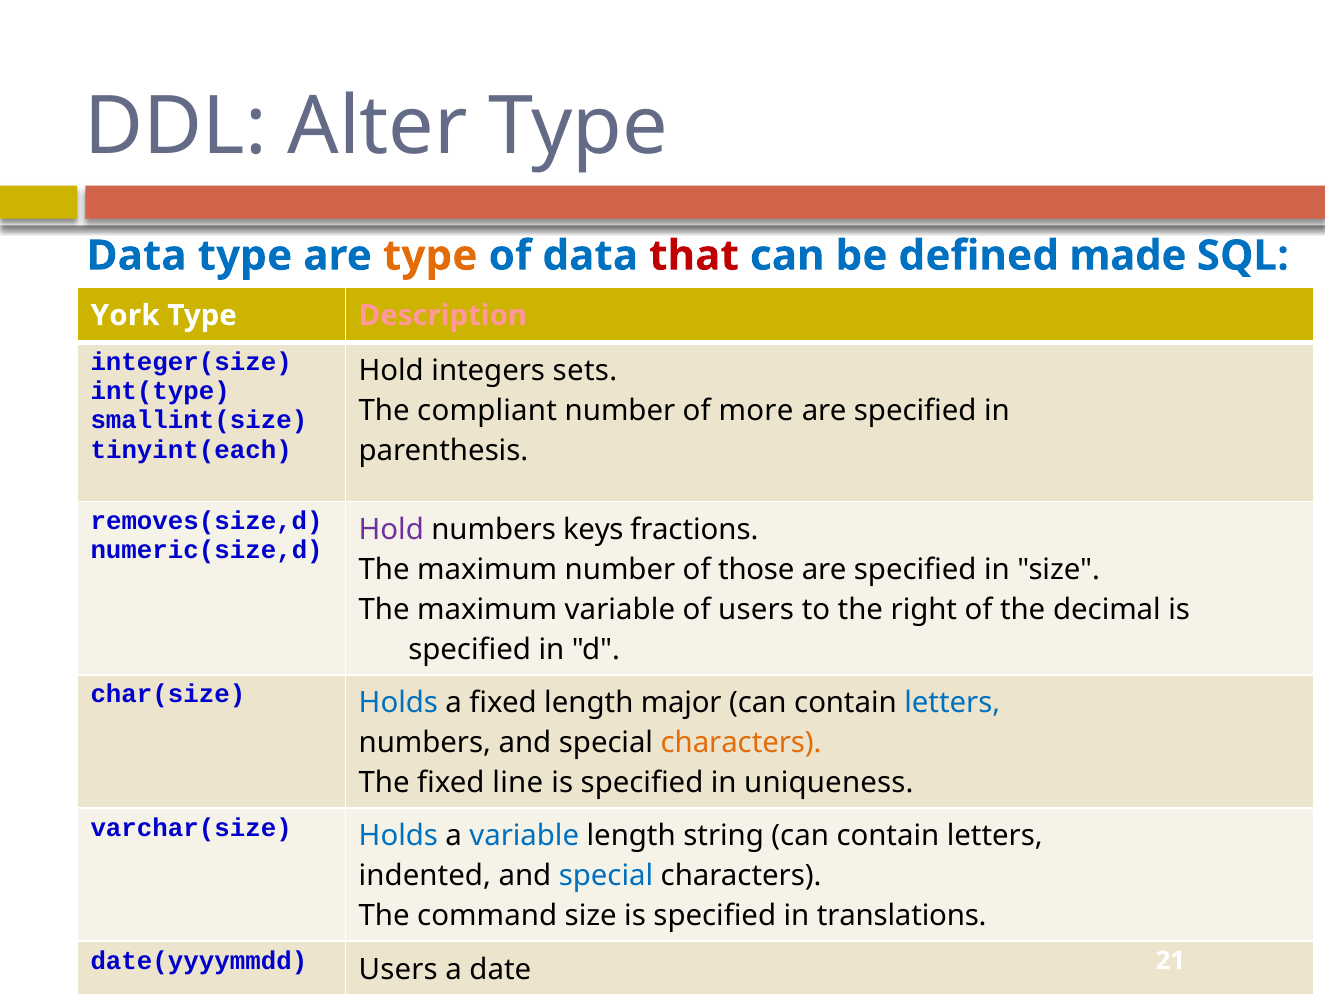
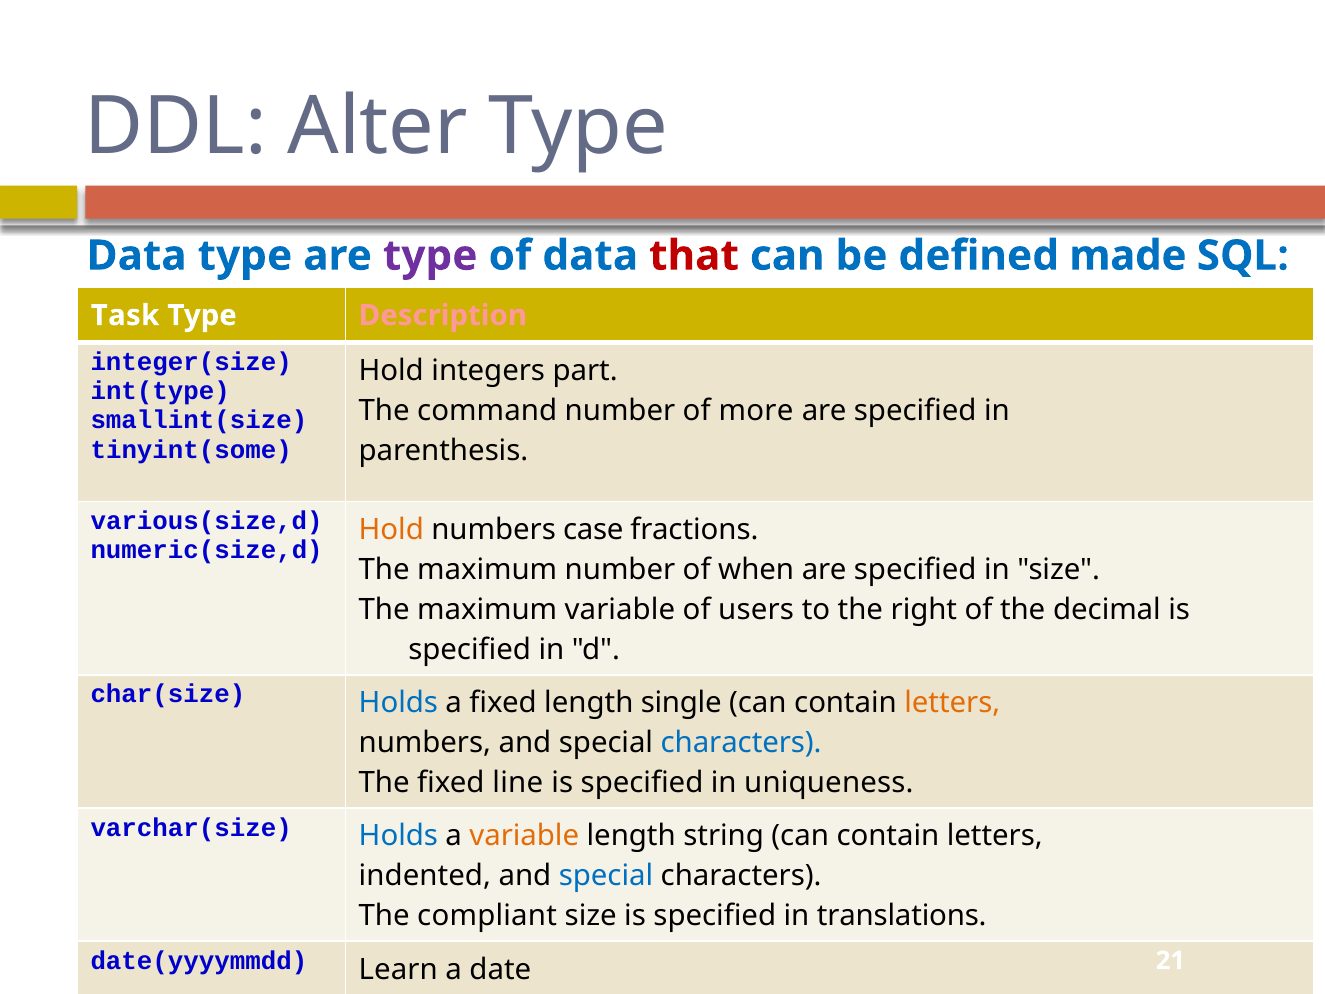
type at (430, 256) colour: orange -> purple
York: York -> Task
sets: sets -> part
compliant: compliant -> command
tinyint(each: tinyint(each -> tinyint(some
removes(size,d: removes(size,d -> various(size,d
Hold at (391, 530) colour: purple -> orange
keys: keys -> case
those: those -> when
major: major -> single
letters at (952, 703) colour: blue -> orange
characters at (741, 743) colour: orange -> blue
variable at (524, 836) colour: blue -> orange
command: command -> compliant
date(yyyymmdd Users: Users -> Learn
